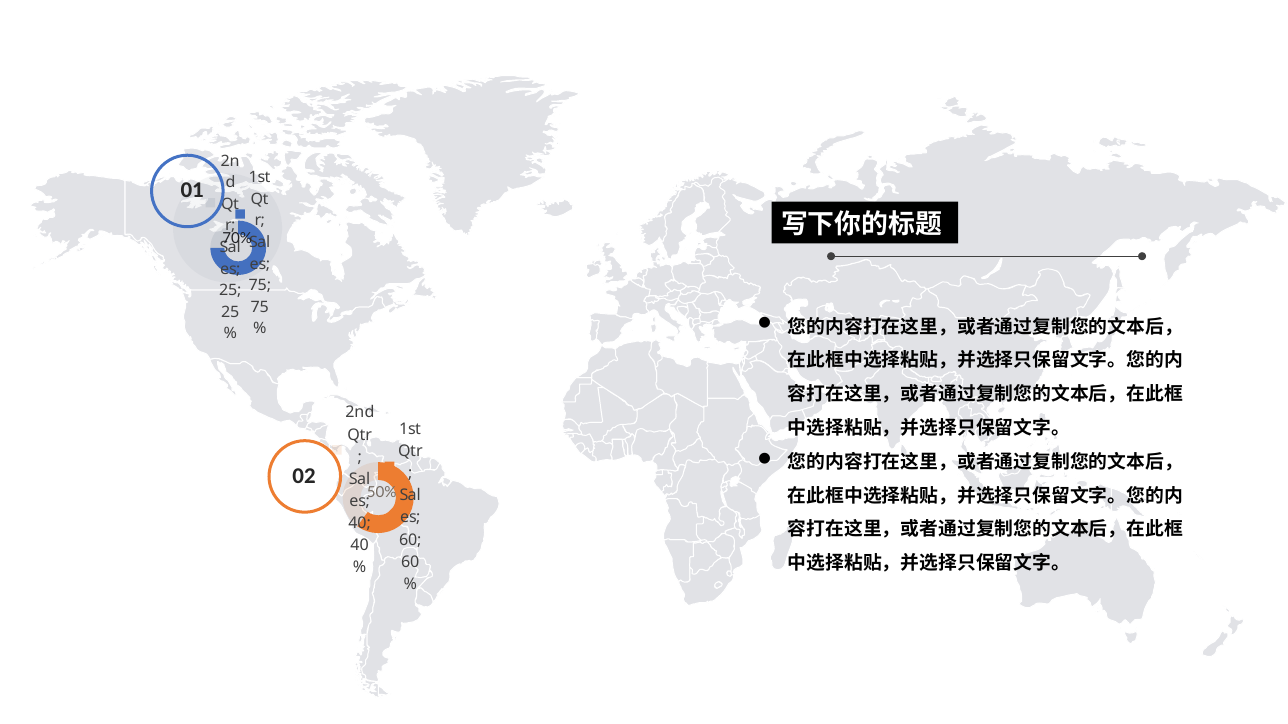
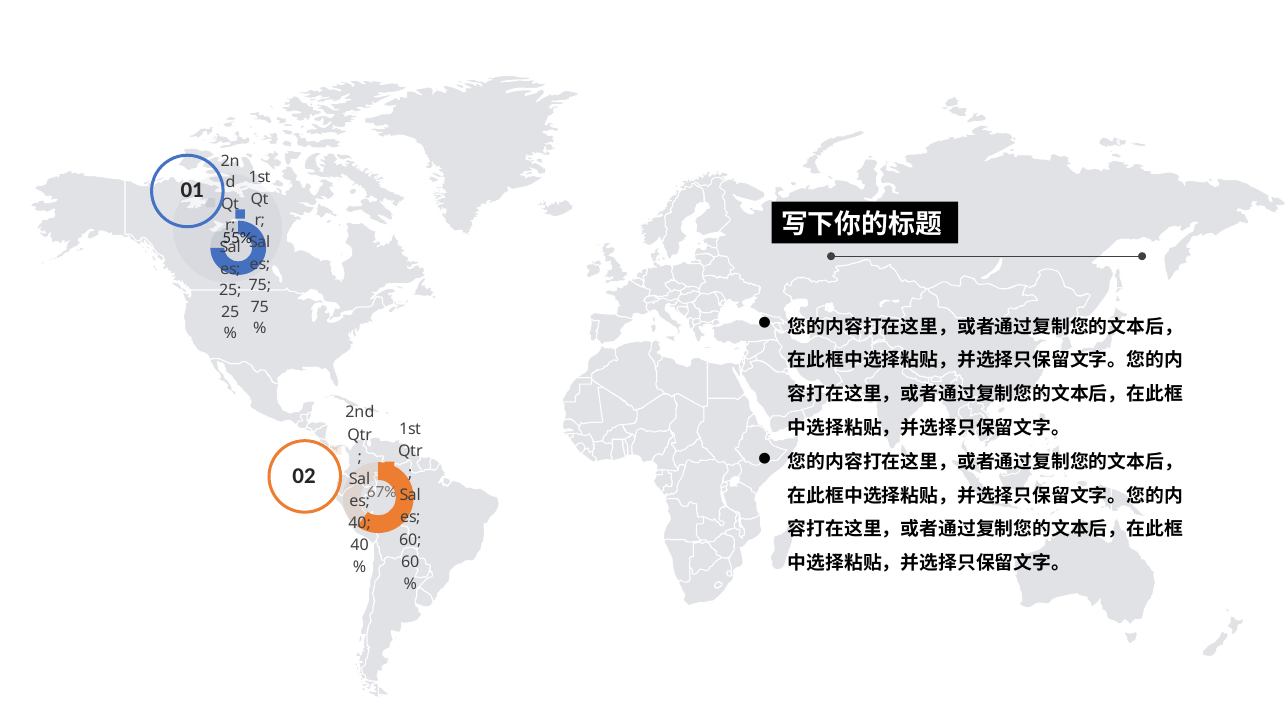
70%: 70% -> 55%
50%: 50% -> 67%
